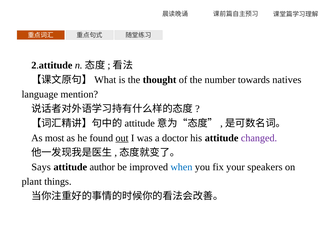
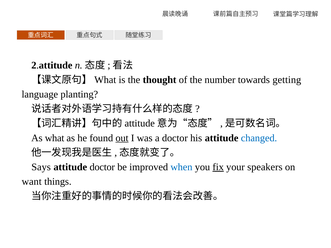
natives: natives -> getting
mention: mention -> planting
most: most -> what
changed colour: purple -> blue
attitude author: author -> doctor
fix underline: none -> present
plant: plant -> want
